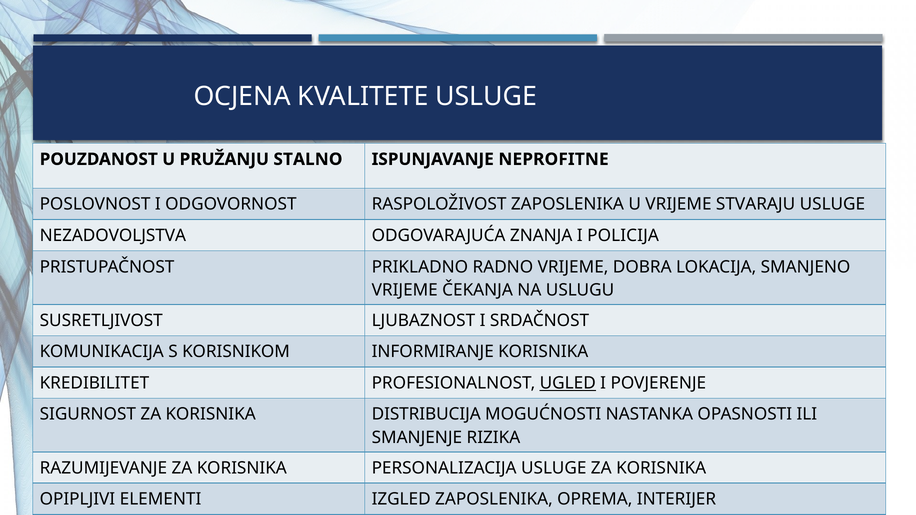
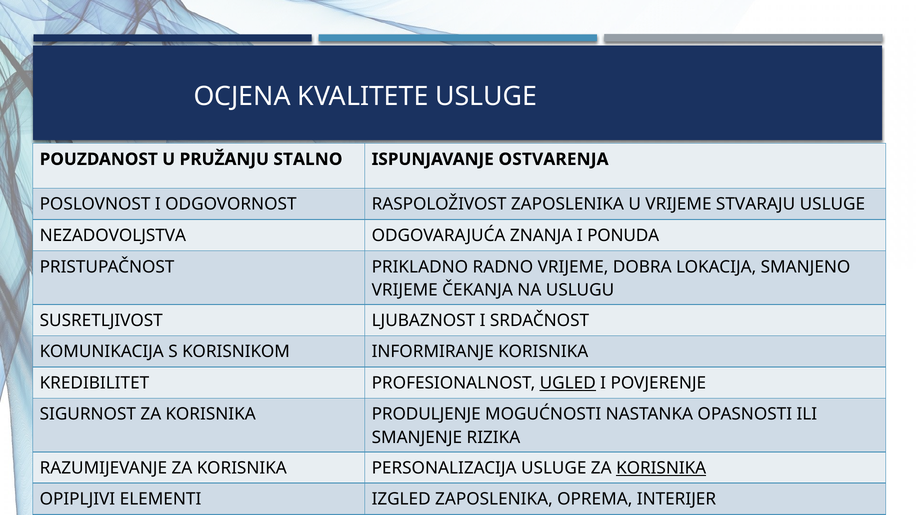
NEPROFITNE: NEPROFITNE -> OSTVARENJA
POLICIJA: POLICIJA -> PONUDA
DISTRIBUCIJA: DISTRIBUCIJA -> PRODULJENJE
KORISNIKA at (661, 468) underline: none -> present
